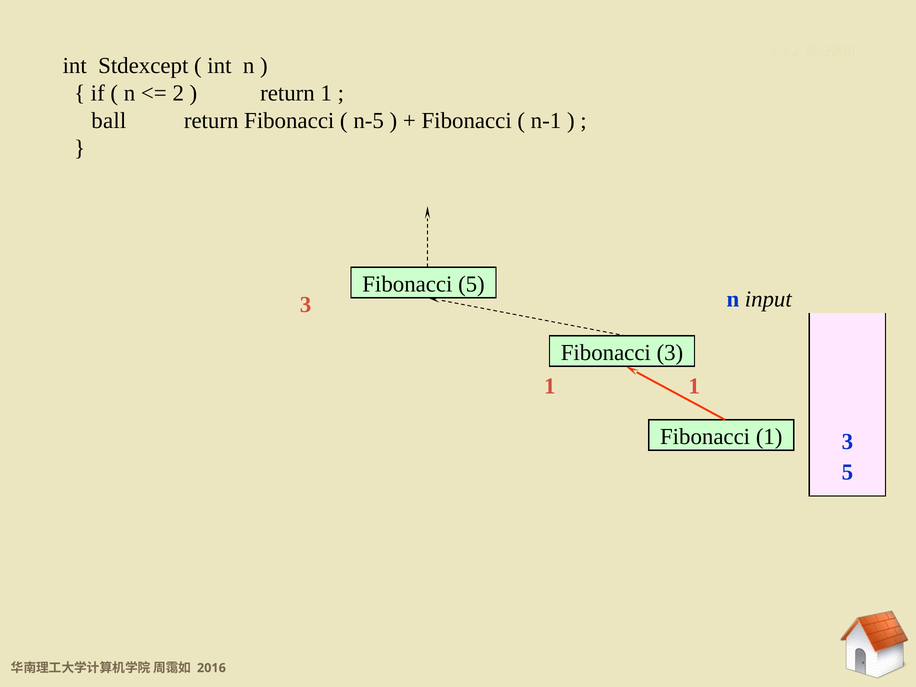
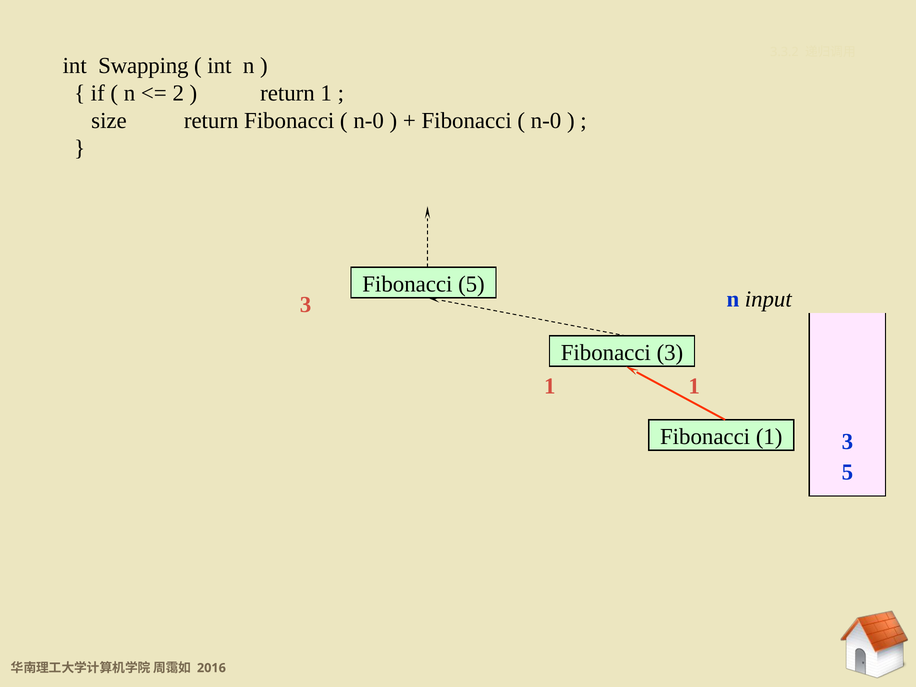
Stdexcept: Stdexcept -> Swapping
ball: ball -> size
n-5 at (369, 121): n-5 -> n-0
n-1 at (546, 121): n-1 -> n-0
